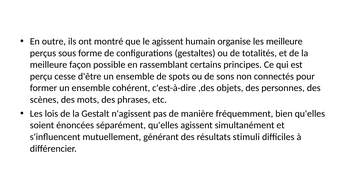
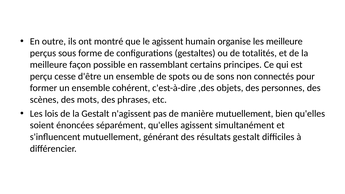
manière fréquemment: fréquemment -> mutuellement
résultats stimuli: stimuli -> gestalt
